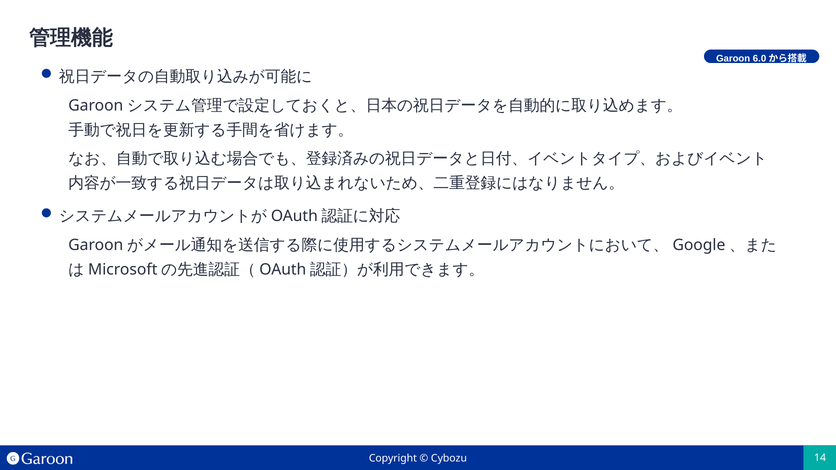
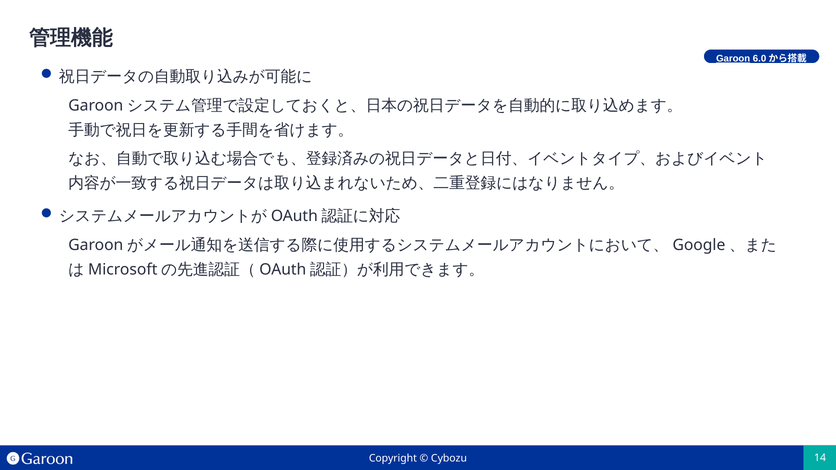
Garoon underline: none -> present
